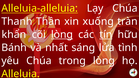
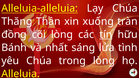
Thanh: Thanh -> Thăng
khẩn: khẩn -> đồng
lòng at (62, 35) underline: present -> none
